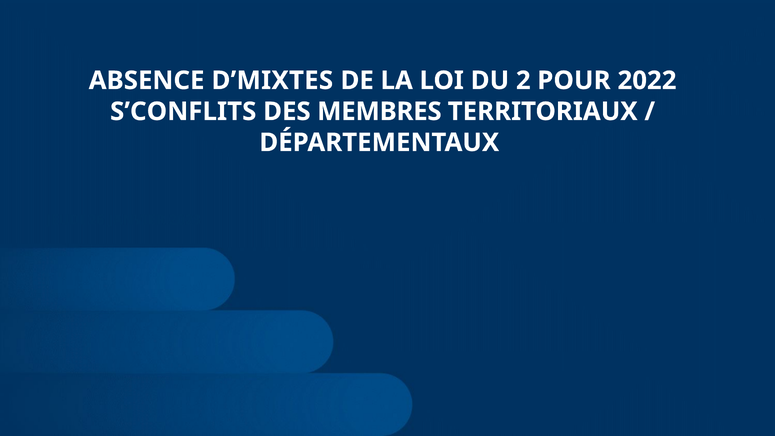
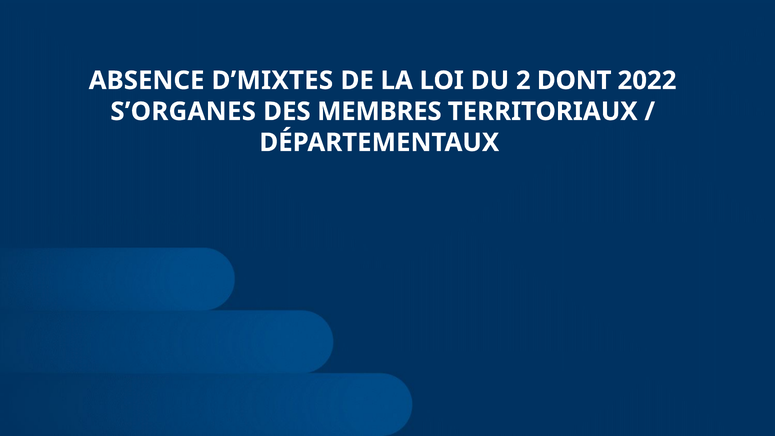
POUR: POUR -> DONT
S’CONFLITS: S’CONFLITS -> S’ORGANES
